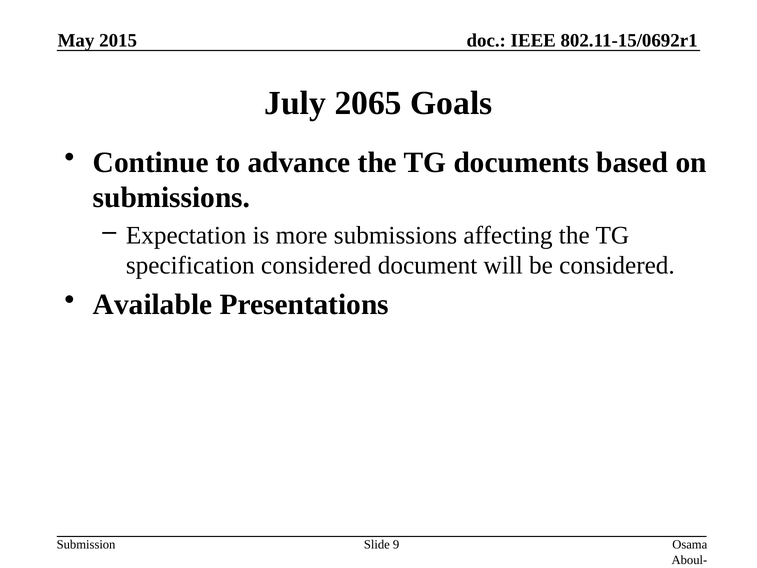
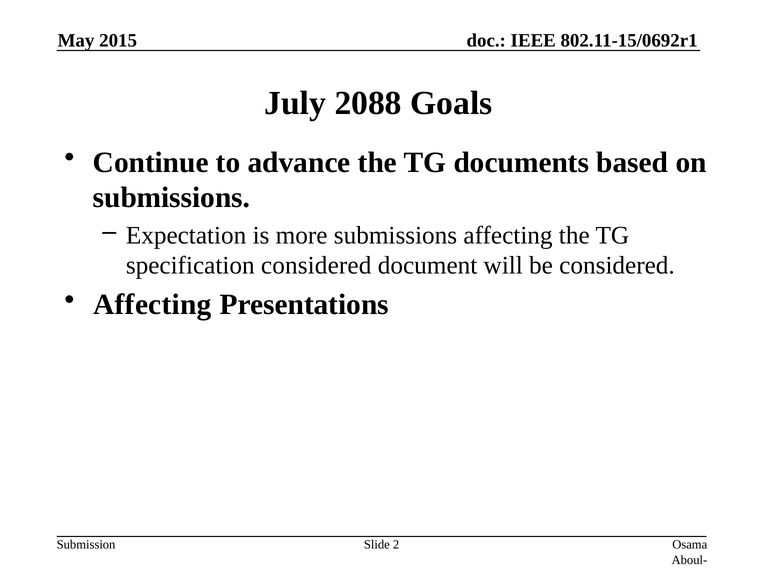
2065: 2065 -> 2088
Available at (153, 305): Available -> Affecting
9: 9 -> 2
